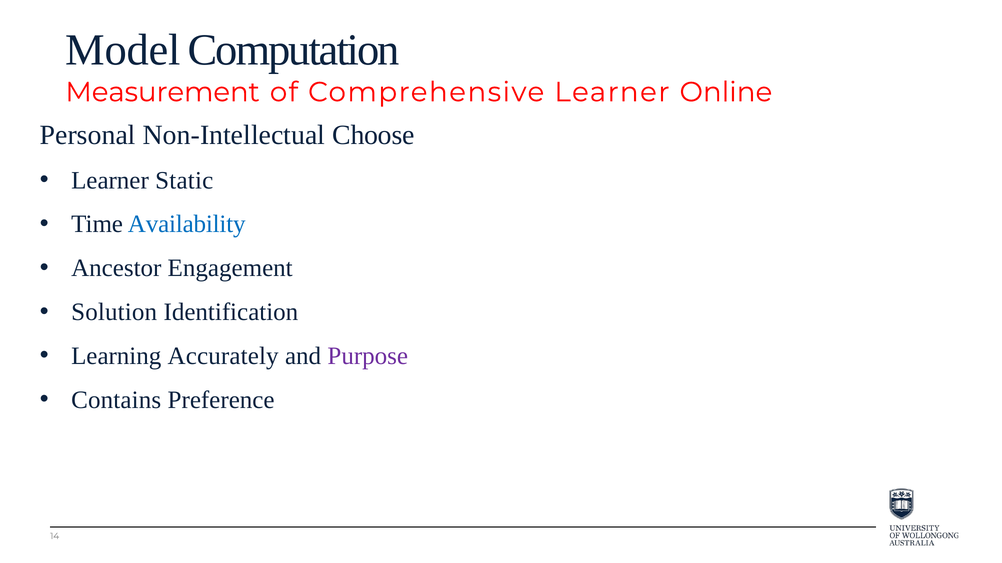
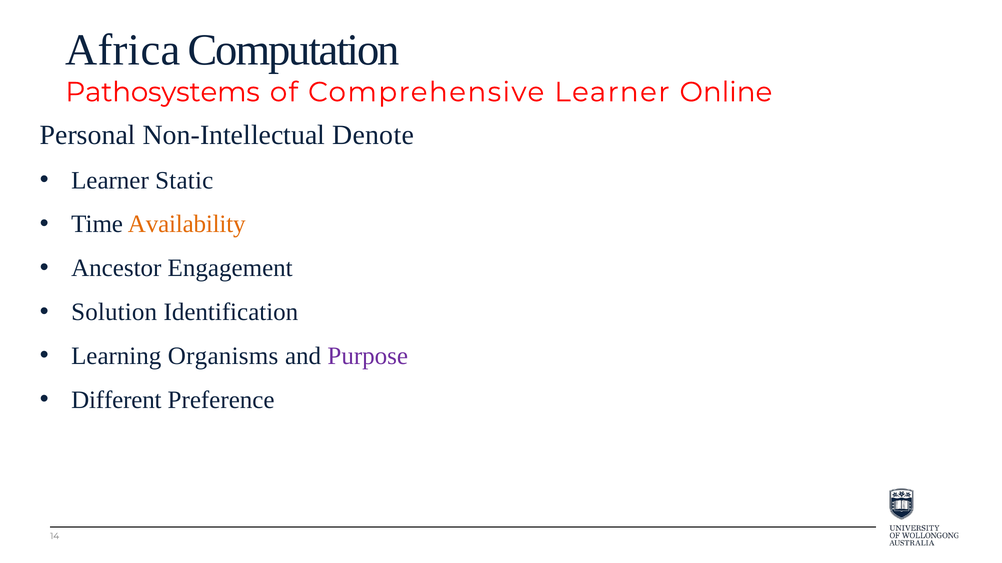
Model: Model -> Africa
Measurement: Measurement -> Pathosystems
Choose: Choose -> Denote
Availability colour: blue -> orange
Accurately: Accurately -> Organisms
Contains: Contains -> Different
